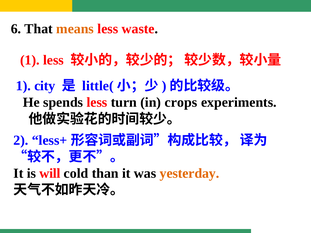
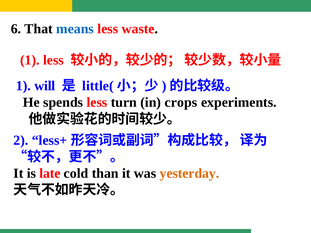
means colour: orange -> blue
city: city -> will
will: will -> late
